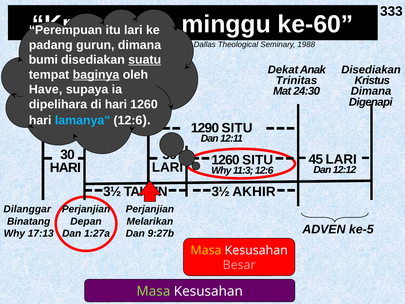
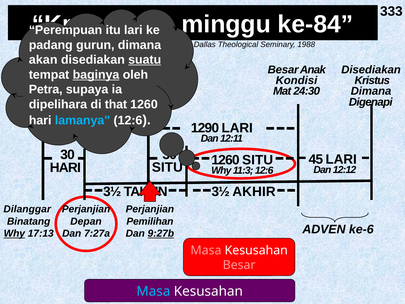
ke-60: ke-60 -> ke-84
bumi: bumi -> akan
Dekat at (283, 70): Dekat -> Besar
Trinitas: Trinitas -> Kondisi
Have: Have -> Petra
di hari: hari -> that
SITU at (237, 128): SITU -> LARI
LARI at (168, 167): LARI -> SITU
Melarikan: Melarikan -> Pemilihan
ke-5: ke-5 -> ke-6
Why at (14, 233) underline: none -> present
1:27a: 1:27a -> 7:27a
9:27b underline: none -> present
Masa at (206, 250) colour: yellow -> pink
Masa at (153, 291) colour: light green -> light blue
